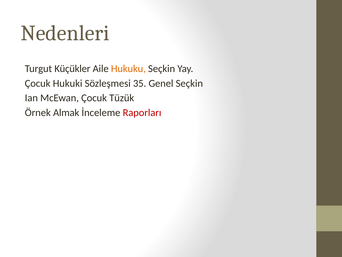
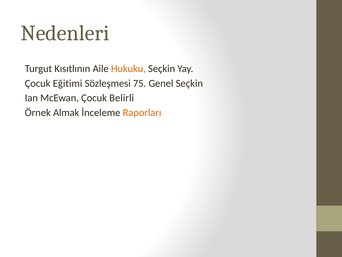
Küçükler: Küçükler -> Kısıtlının
Hukuki: Hukuki -> Eğitimi
35: 35 -> 75
Tüzük: Tüzük -> Belirli
Raporları colour: red -> orange
